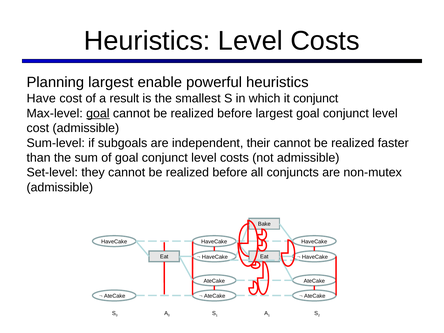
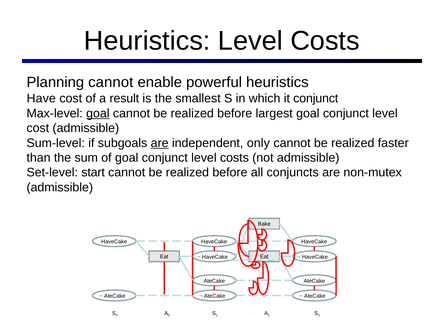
Planning largest: largest -> cannot
are at (160, 143) underline: none -> present
their: their -> only
they: they -> start
